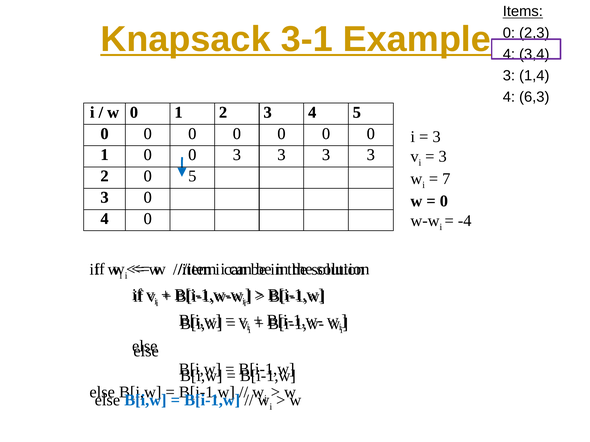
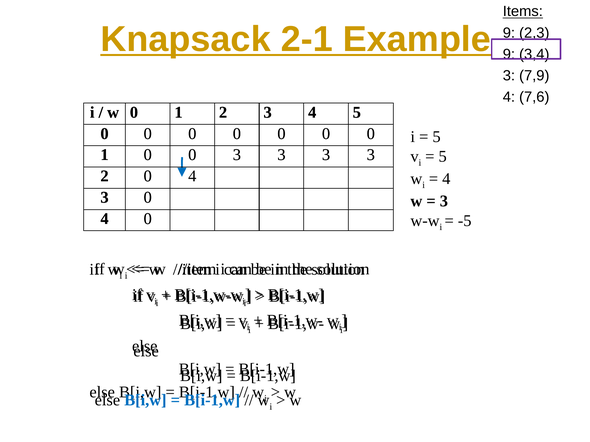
3-1: 3-1 -> 2-1
0 at (509, 33): 0 -> 9
4 at (509, 54): 4 -> 9
1,4: 1,4 -> 7,9
6,3: 6,3 -> 7,6
3 at (437, 137): 3 -> 5
3 at (443, 156): 3 -> 5
5 at (192, 176): 5 -> 4
7 at (446, 179): 7 -> 4
0 at (444, 201): 0 -> 3
-4: -4 -> -5
